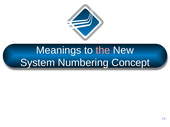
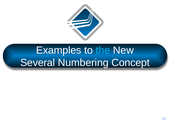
Meanings: Meanings -> Examples
the colour: pink -> light blue
System: System -> Several
